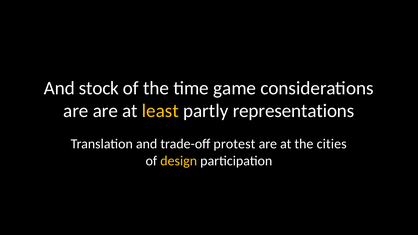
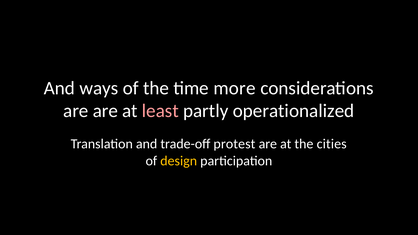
stock: stock -> ways
game: game -> more
least colour: yellow -> pink
representations: representations -> operationalized
